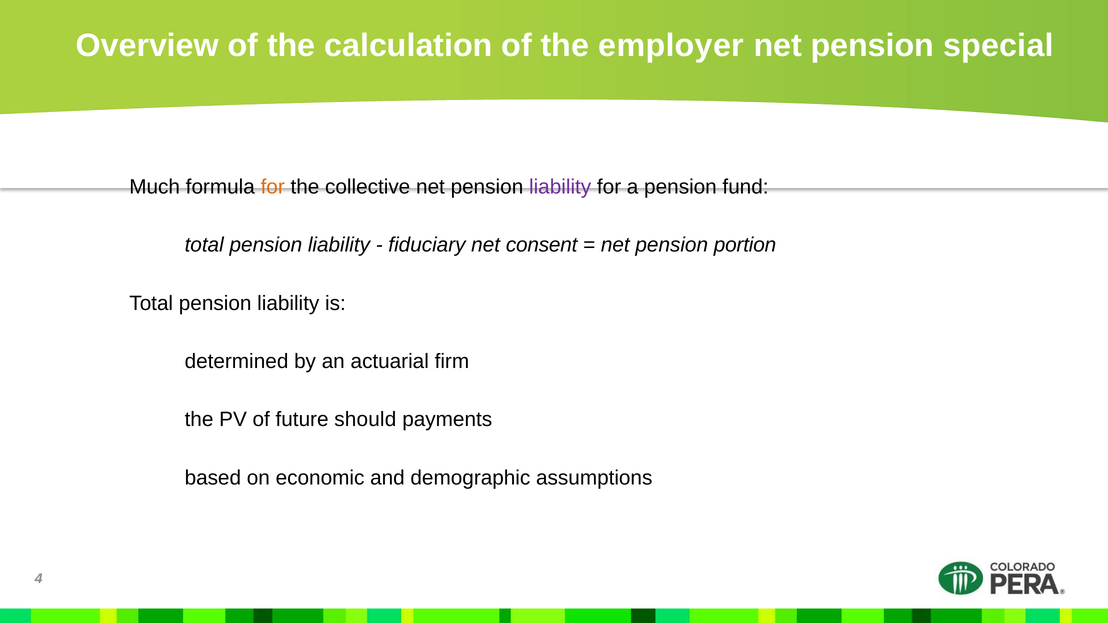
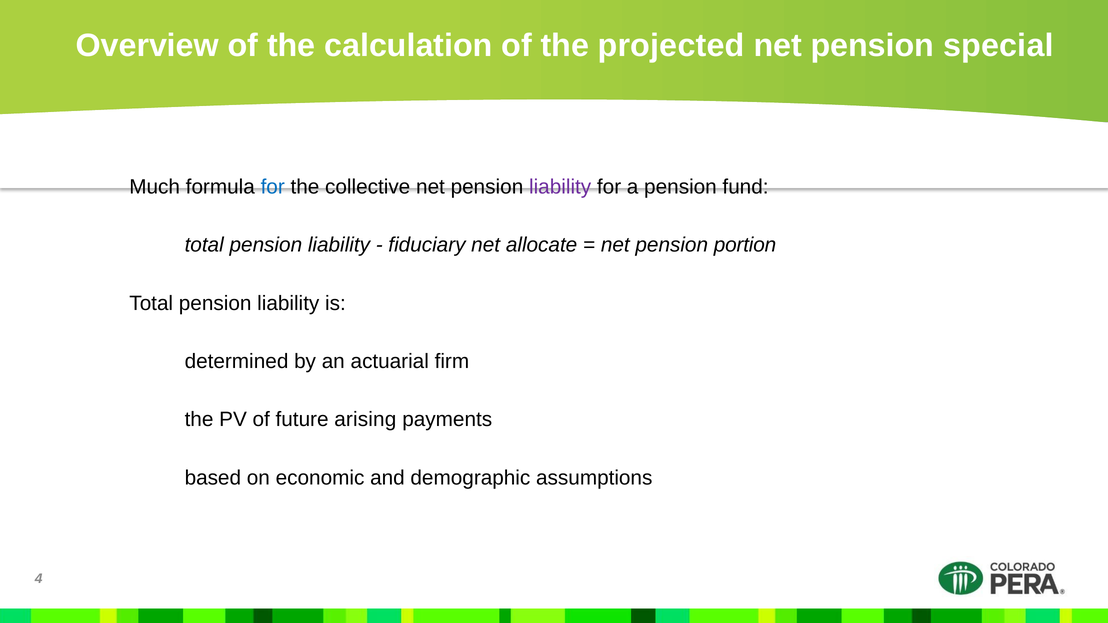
employer: employer -> projected
for at (273, 187) colour: orange -> blue
consent: consent -> allocate
should: should -> arising
